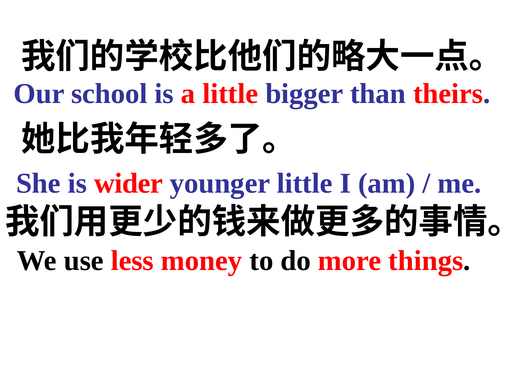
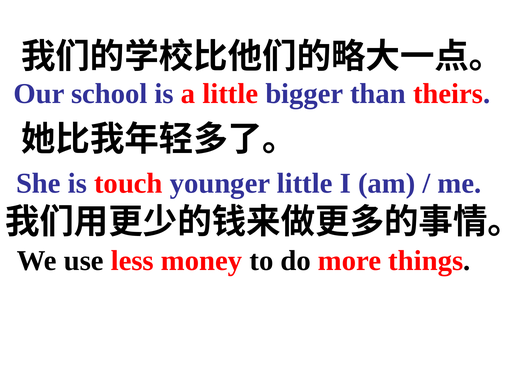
wider: wider -> touch
